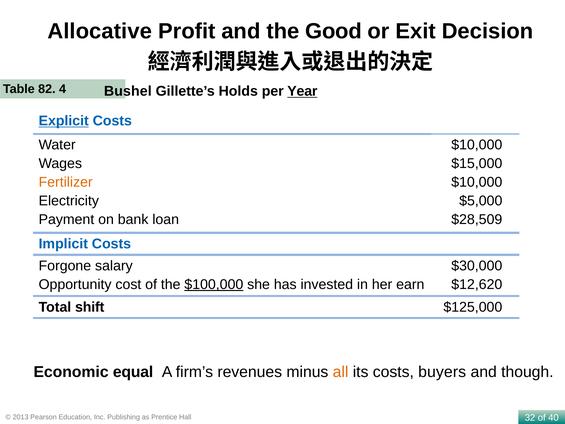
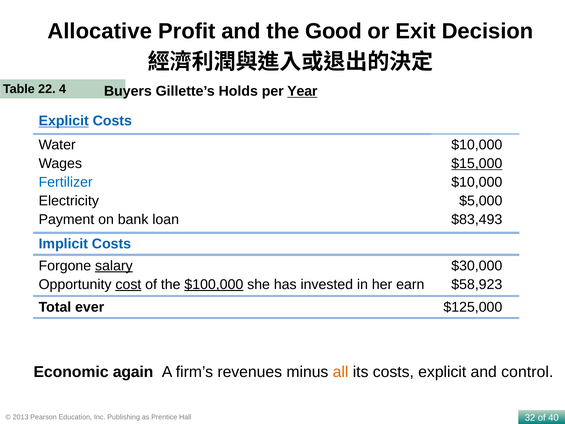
82: 82 -> 22
Bushel: Bushel -> Buyers
$15,000 underline: none -> present
Fertilizer colour: orange -> blue
$28,509: $28,509 -> $83,493
salary underline: none -> present
cost underline: none -> present
$12,620: $12,620 -> $58,923
shift: shift -> ever
equal: equal -> again
costs buyers: buyers -> explicit
though: though -> control
